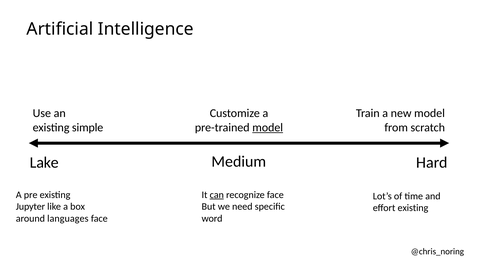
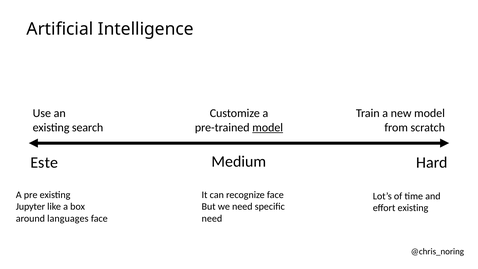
simple: simple -> search
Lake: Lake -> Este
can underline: present -> none
word at (212, 219): word -> need
